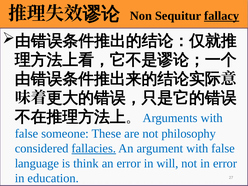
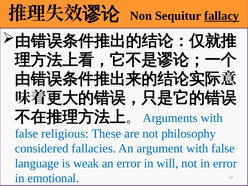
someone: someone -> religious
fallacies underline: present -> none
think: think -> weak
education: education -> emotional
